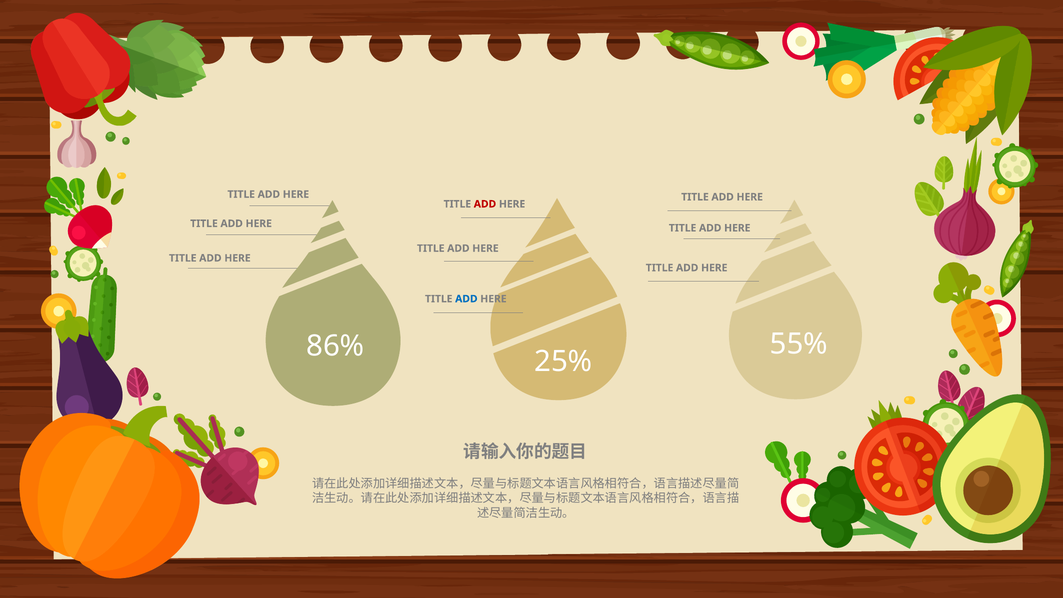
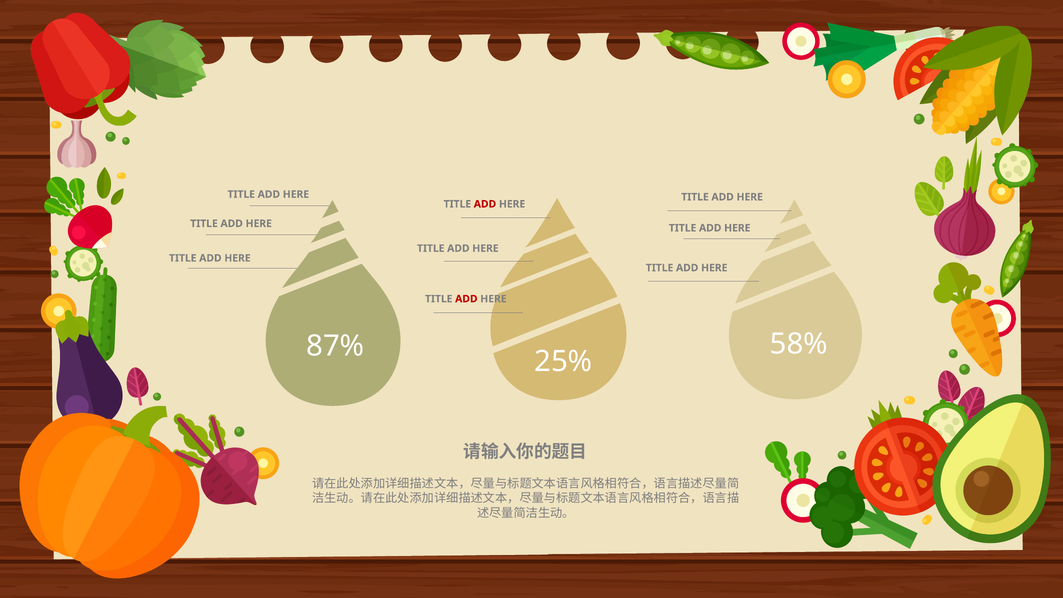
ADD at (466, 299) colour: blue -> red
55%: 55% -> 58%
86%: 86% -> 87%
